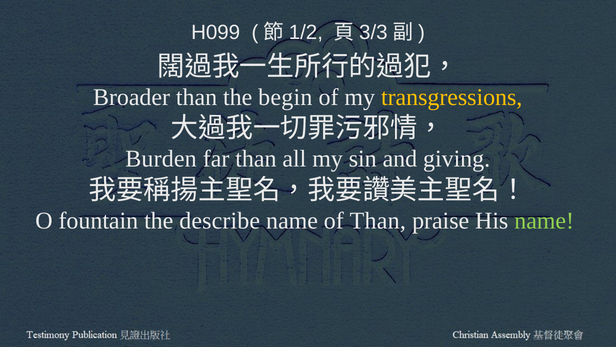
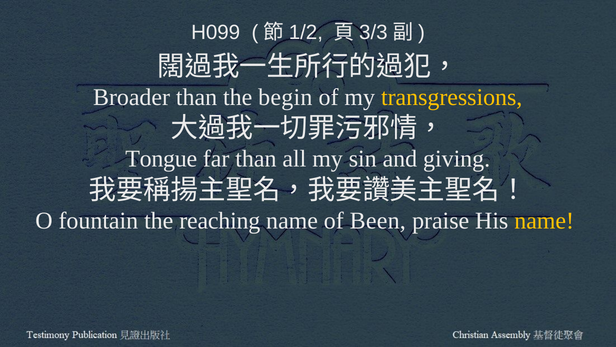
Burden: Burden -> Tongue
describe: describe -> reaching
of Than: Than -> Been
name at (544, 220) colour: light green -> yellow
